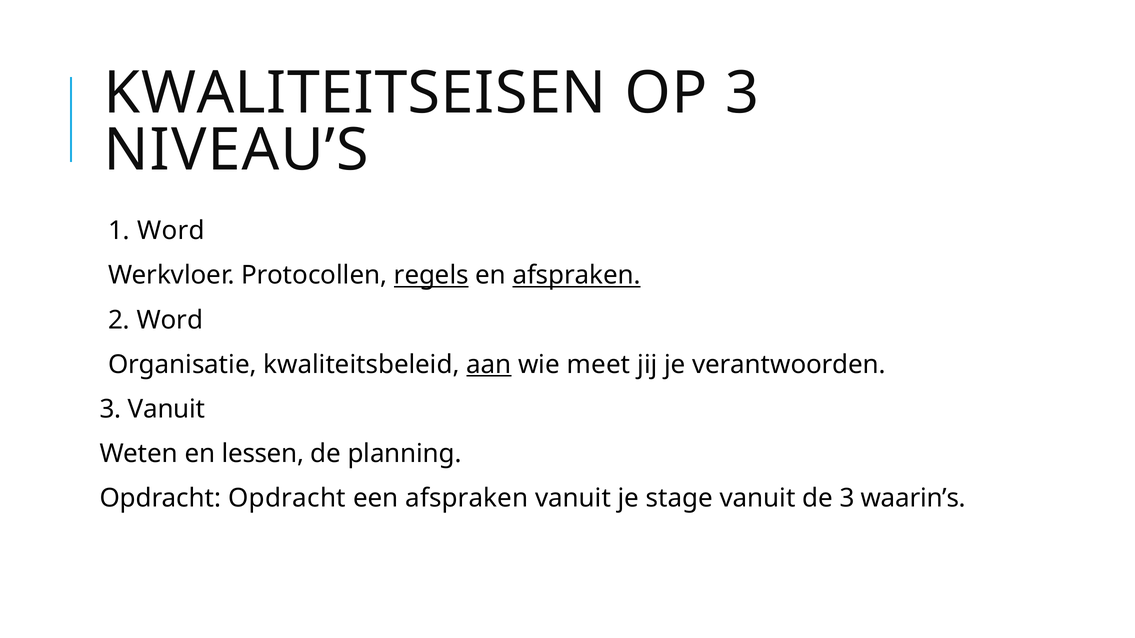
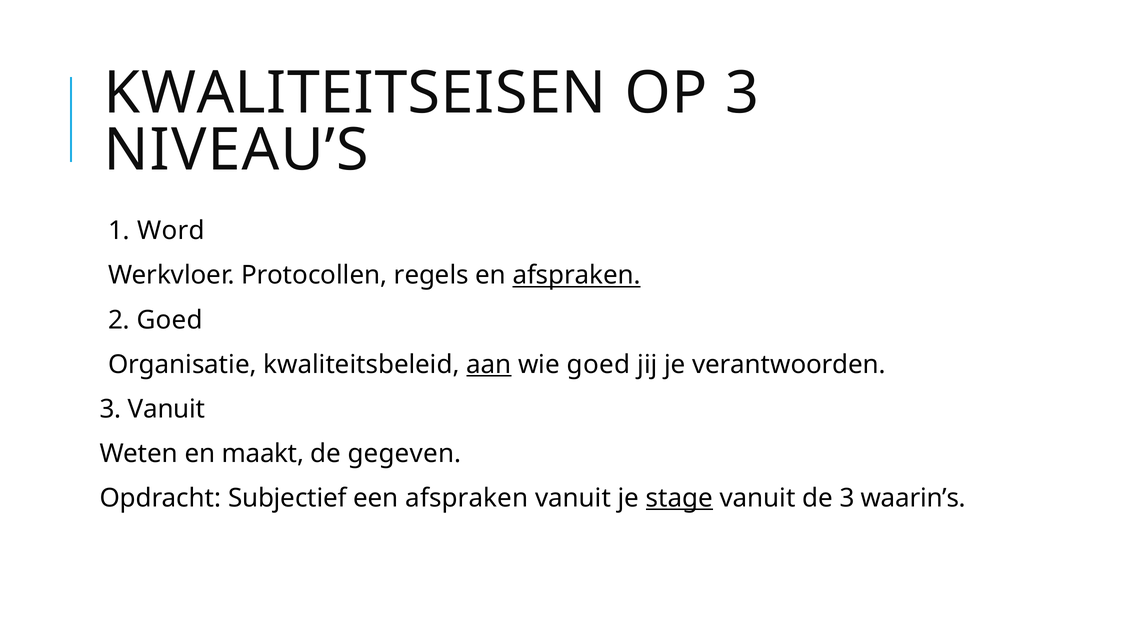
regels underline: present -> none
2 Word: Word -> Goed
wie meet: meet -> goed
lessen: lessen -> maakt
planning: planning -> gegeven
Opdracht Opdracht: Opdracht -> Subjectief
stage underline: none -> present
